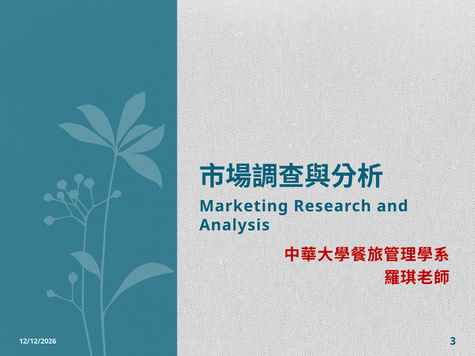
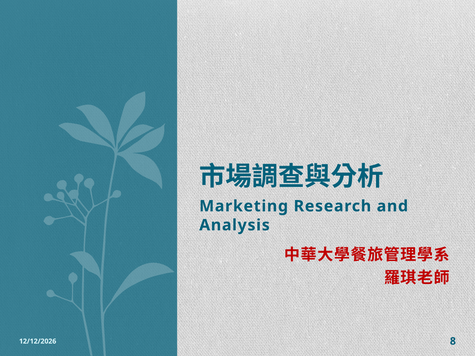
3: 3 -> 8
